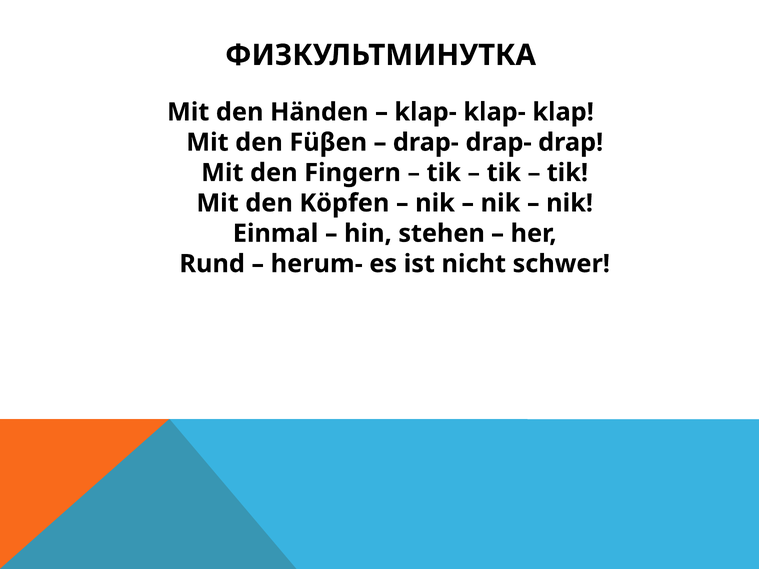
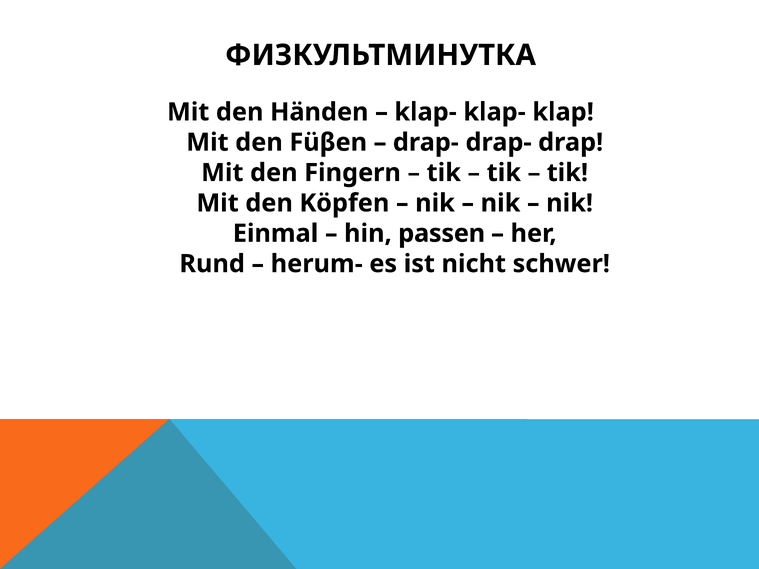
stehen: stehen -> passen
